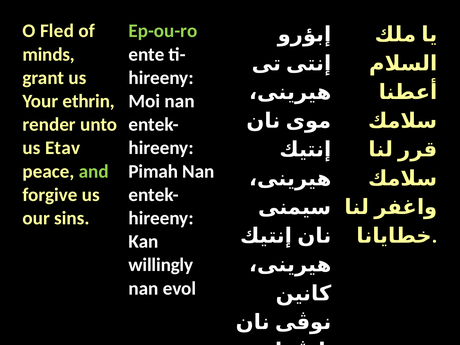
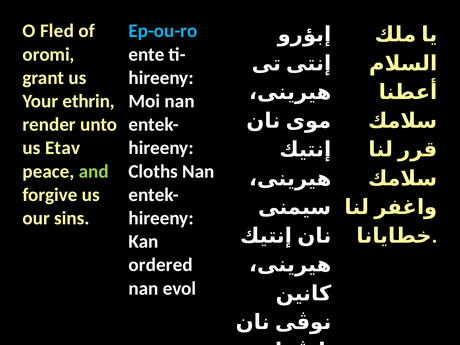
Ep-ou-ro colour: light green -> light blue
minds: minds -> oromi
Pimah: Pimah -> Cloths
willingly: willingly -> ordered
